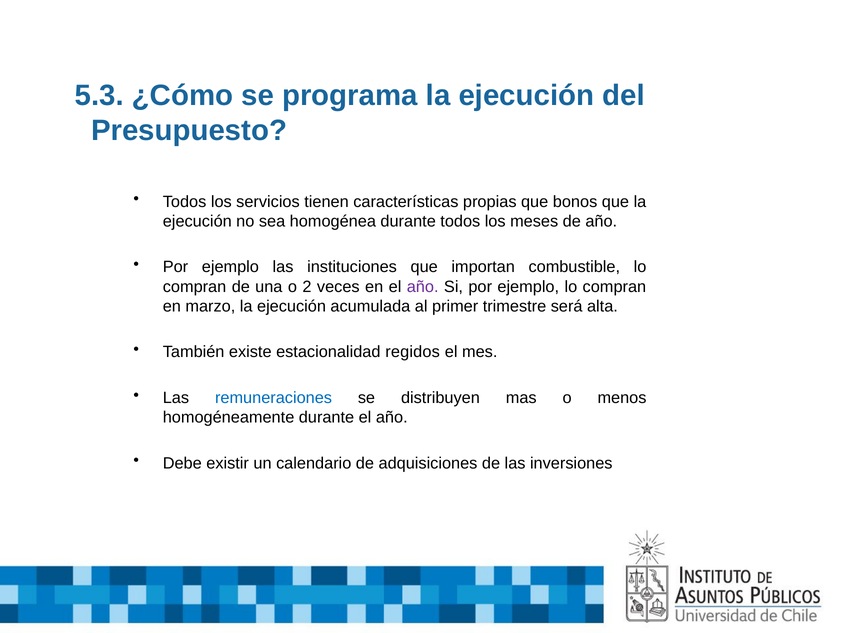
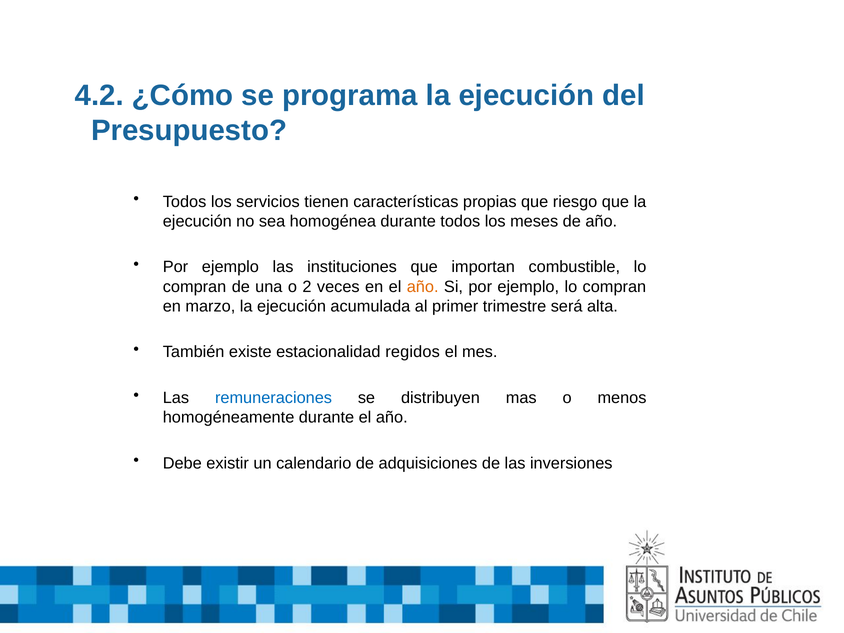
5.3: 5.3 -> 4.2
bonos: bonos -> riesgo
año at (423, 287) colour: purple -> orange
